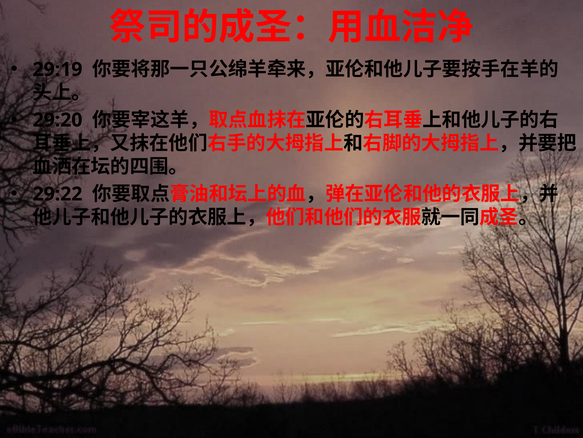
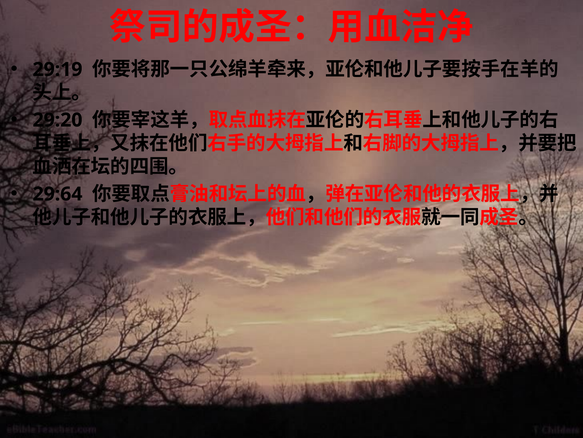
29:22: 29:22 -> 29:64
